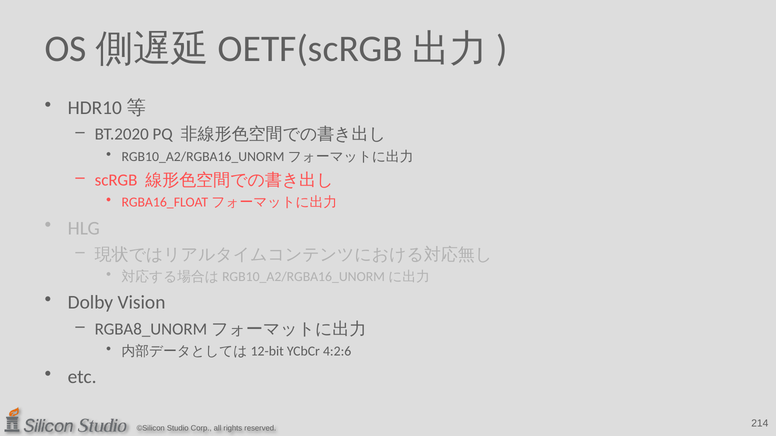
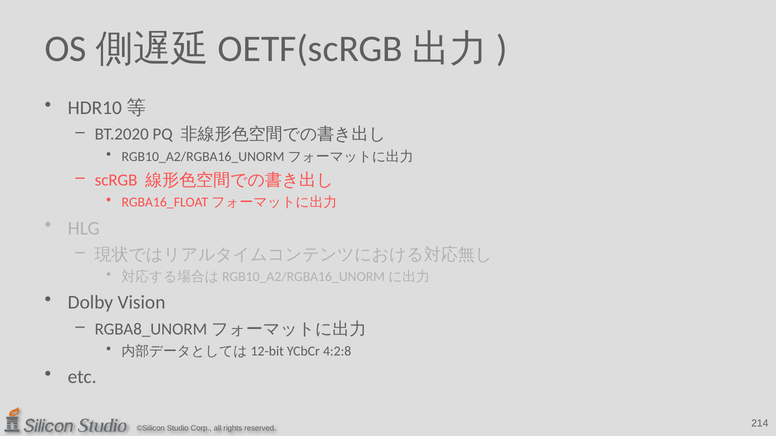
4:2:6: 4:2:6 -> 4:2:8
